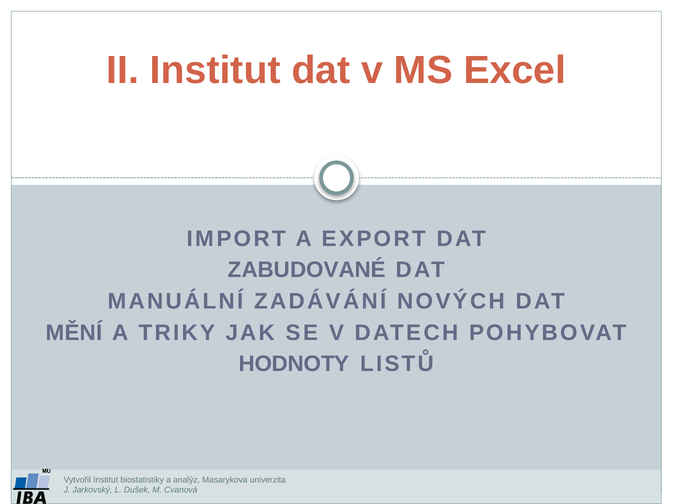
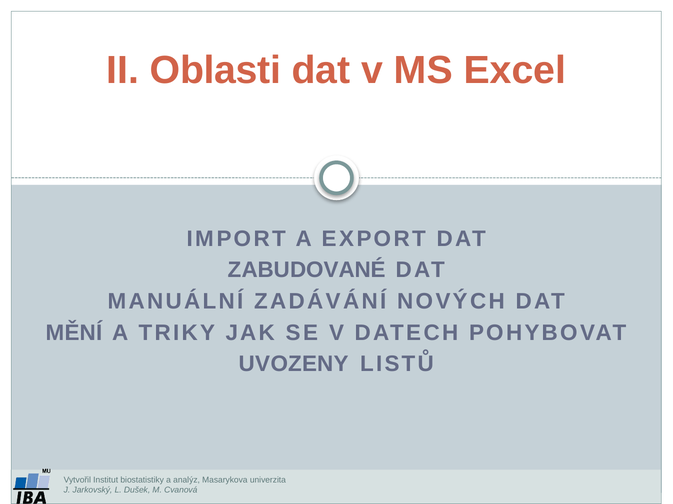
II Institut: Institut -> Oblasti
HODNOTY: HODNOTY -> UVOZENY
